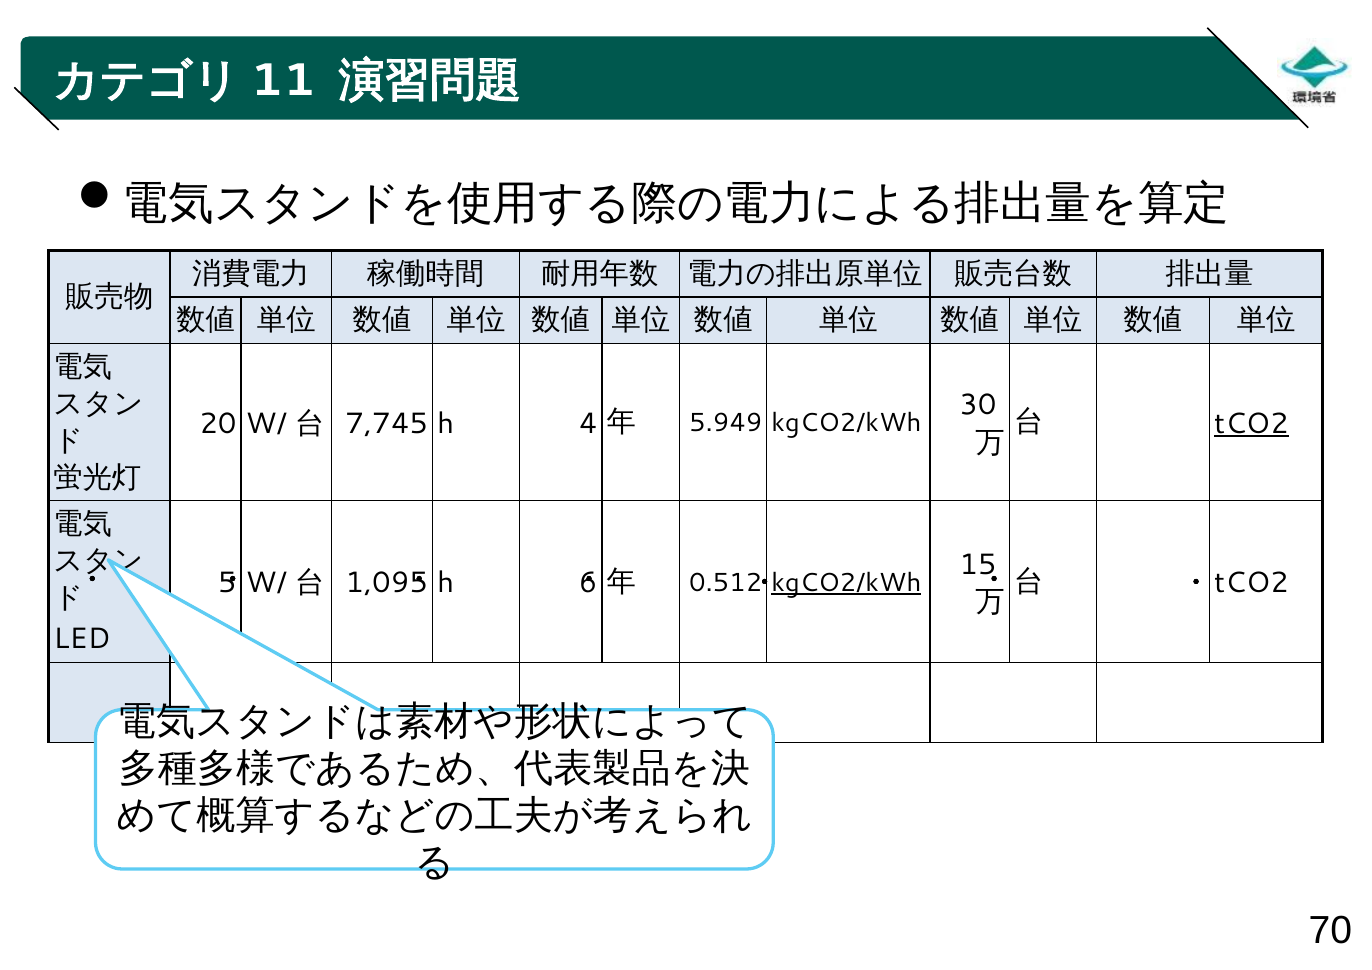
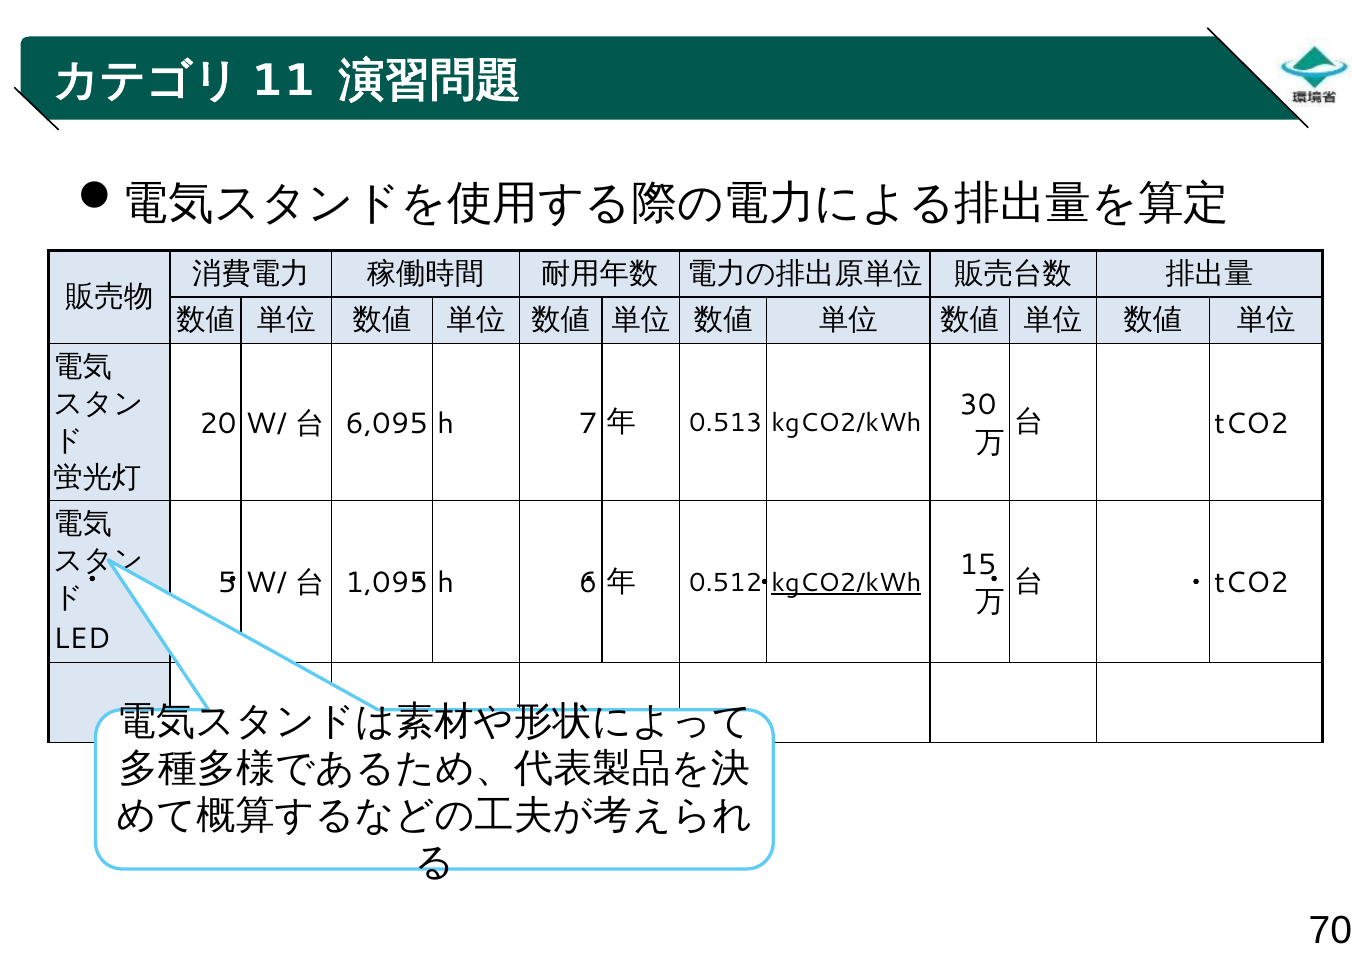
tCO2 at (1251, 424) underline: present -> none
7,745: 7,745 -> 6,095
4: 4 -> 7
5.949: 5.949 -> 0.513
